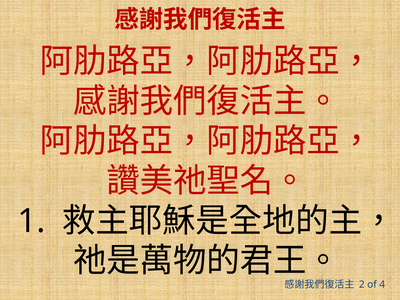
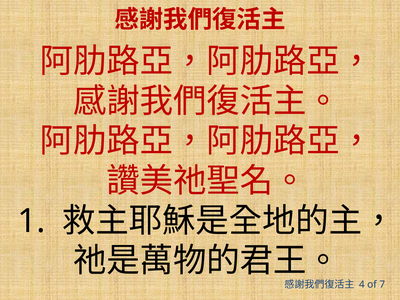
2: 2 -> 4
4: 4 -> 7
